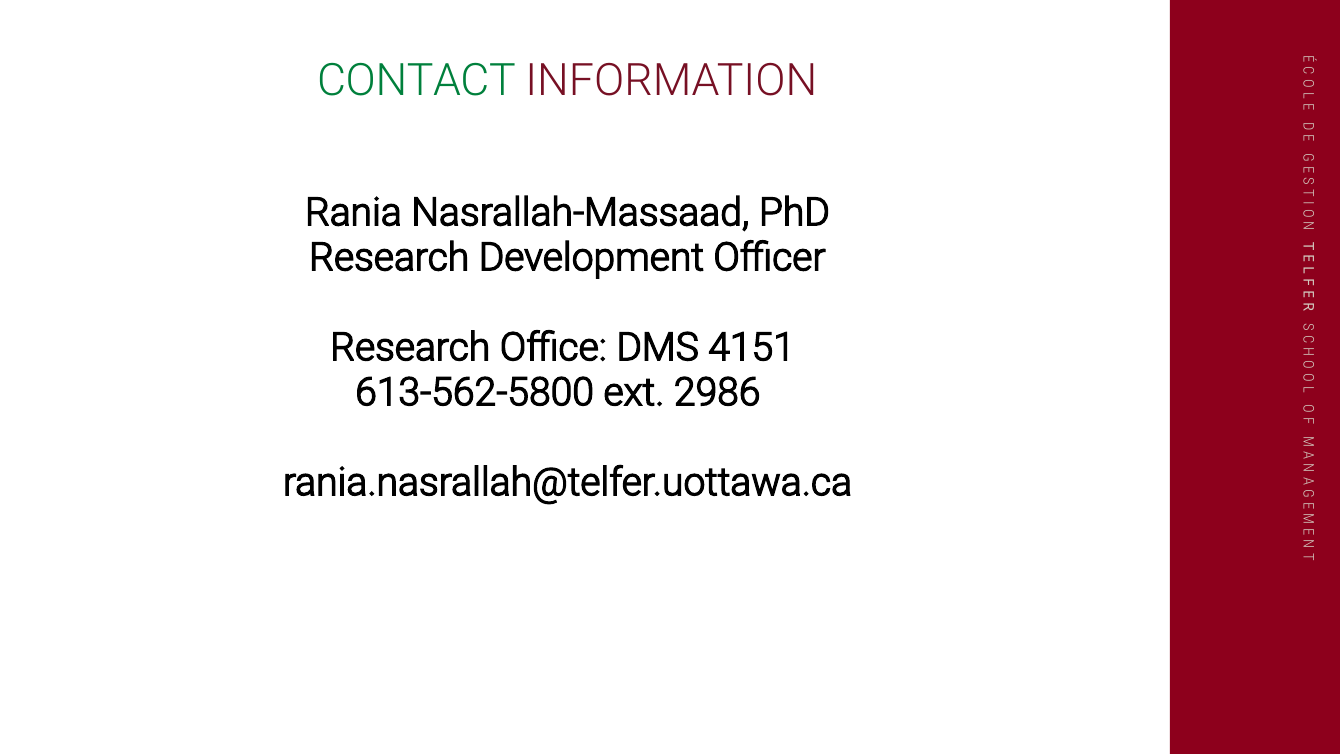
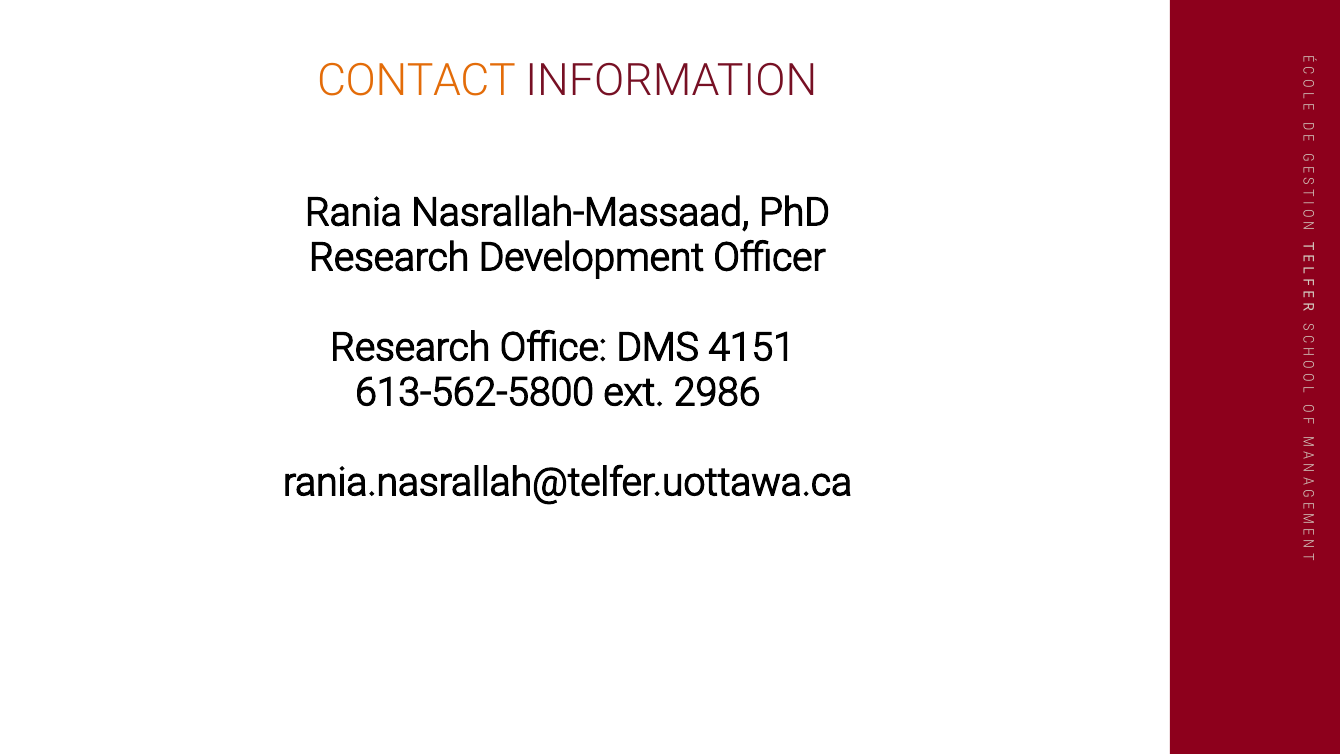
CONTACT colour: green -> orange
